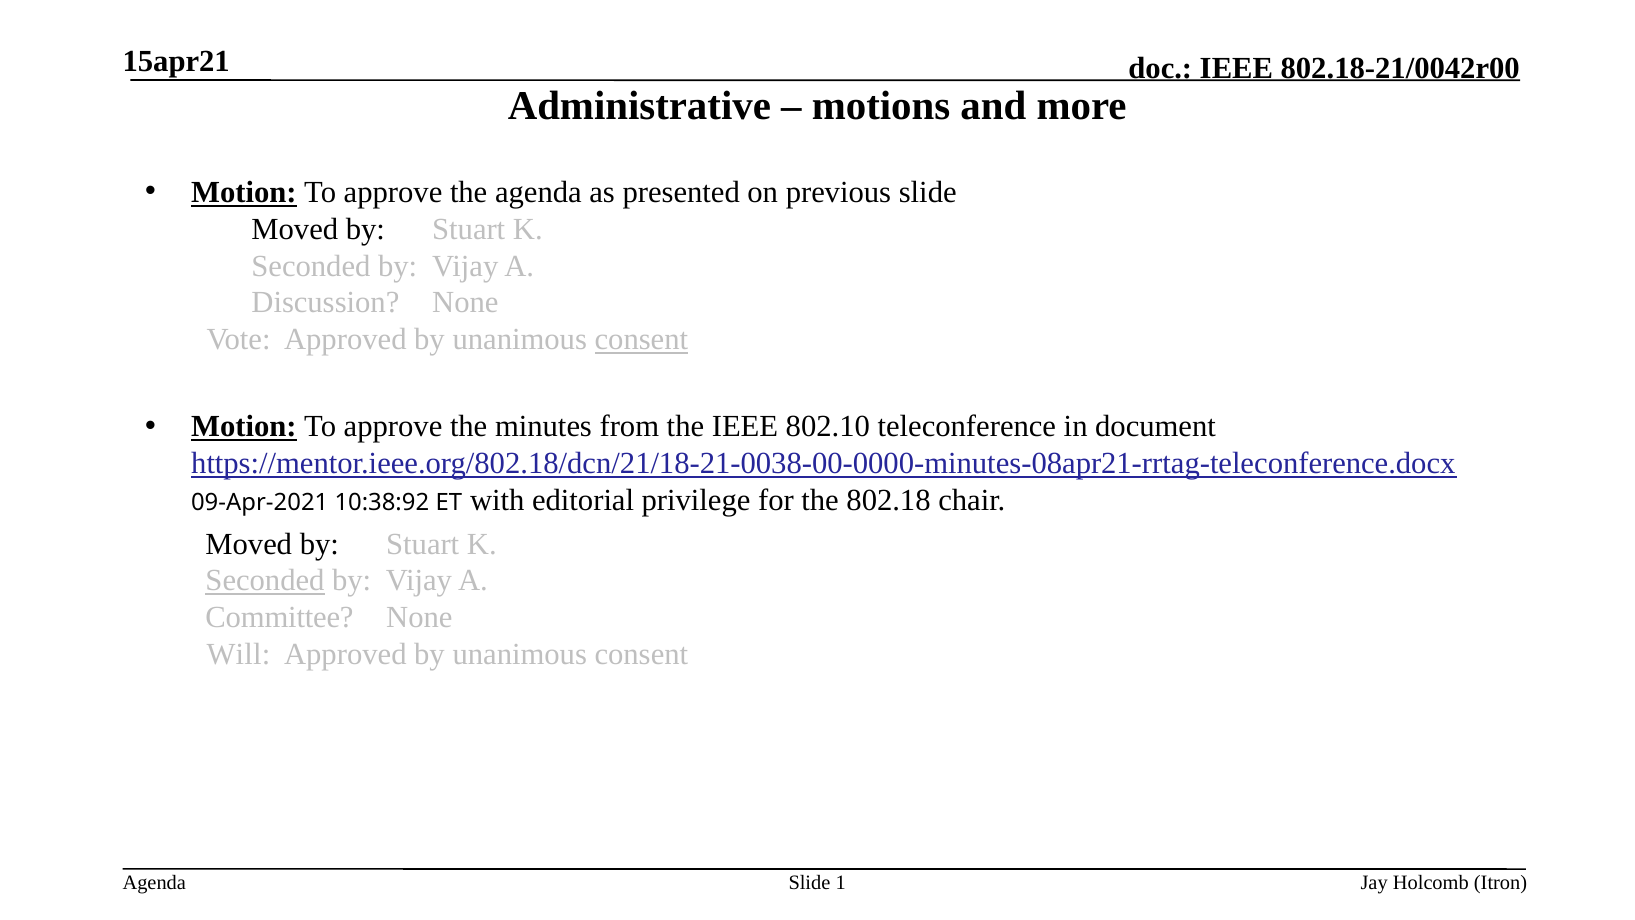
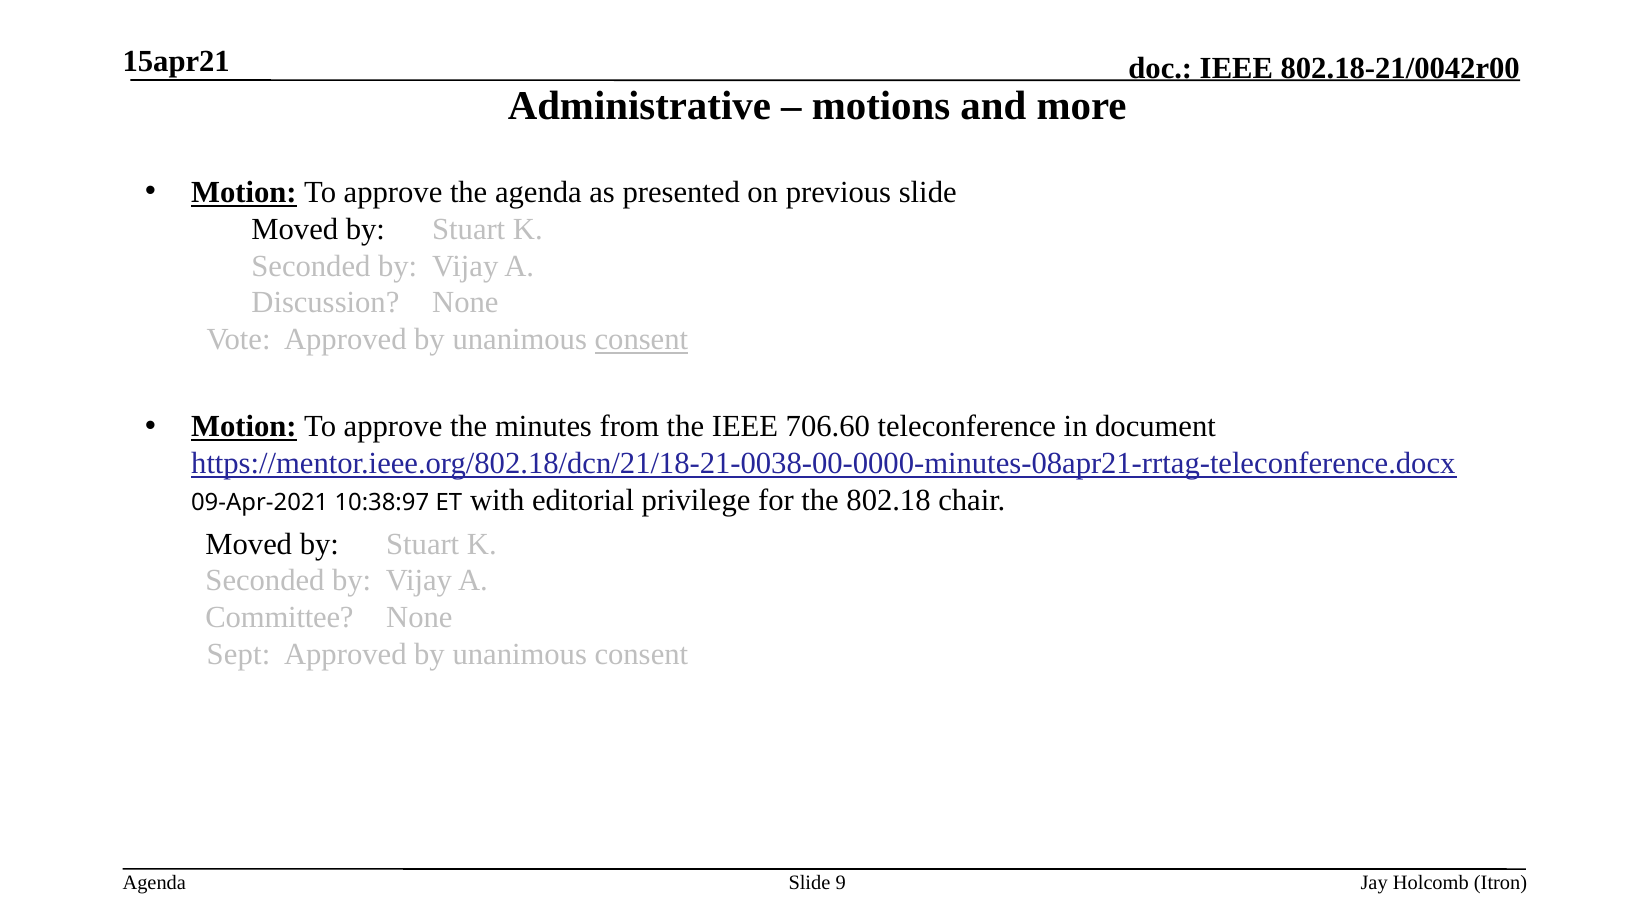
802.10: 802.10 -> 706.60
10:38:92: 10:38:92 -> 10:38:97
Seconded at (265, 581) underline: present -> none
Will: Will -> Sept
1: 1 -> 9
